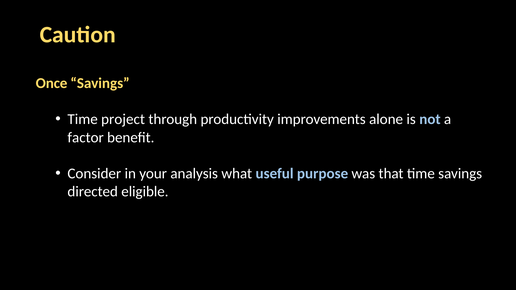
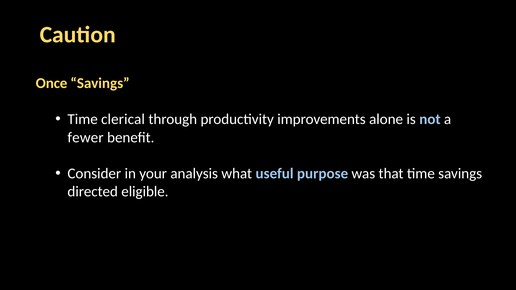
project: project -> clerical
factor: factor -> fewer
